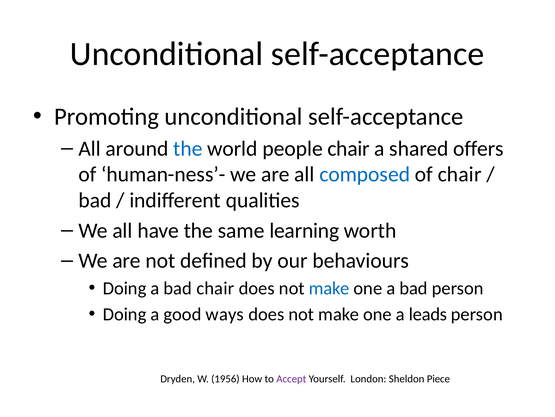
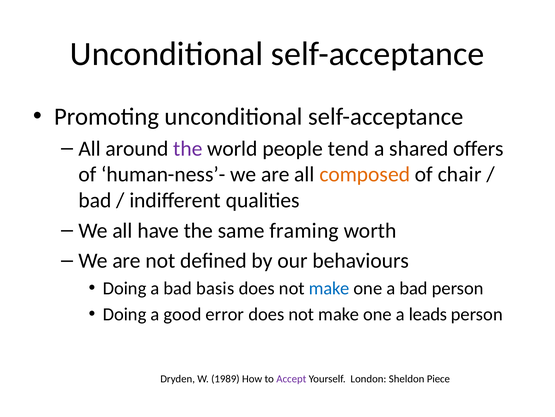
the at (188, 148) colour: blue -> purple
people chair: chair -> tend
composed colour: blue -> orange
learning: learning -> framing
bad chair: chair -> basis
ways: ways -> error
1956: 1956 -> 1989
